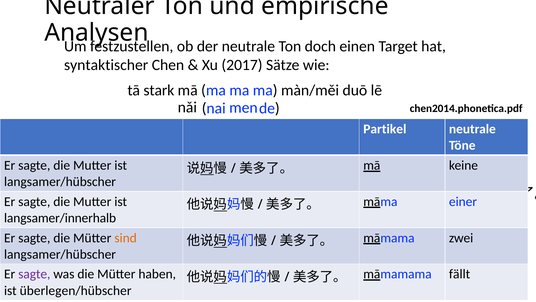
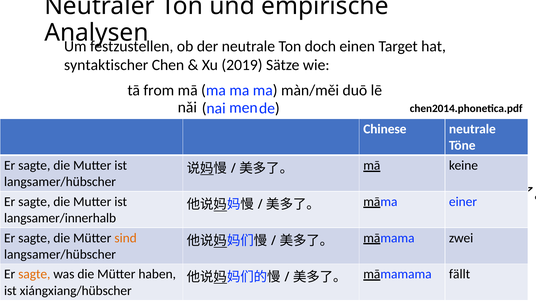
2017: 2017 -> 2019
stark: stark -> from
Partikel: Partikel -> Chinese
sagte at (34, 274) colour: purple -> orange
überlegen/hübscher: überlegen/hübscher -> xiángxiang/hübscher
